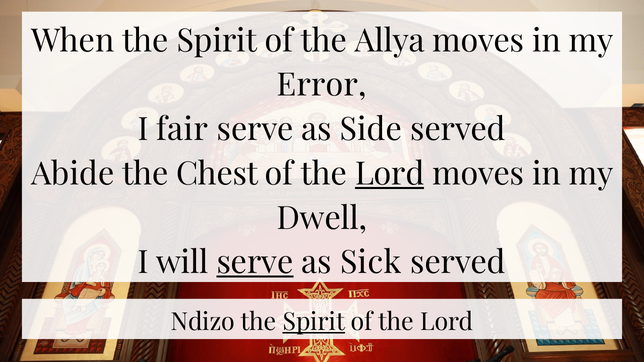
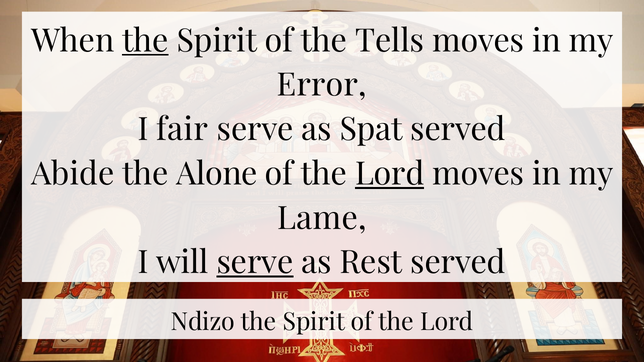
the at (145, 41) underline: none -> present
Allya: Allya -> Tells
Side: Side -> Spat
Chest: Chest -> Alone
Dwell: Dwell -> Lame
Sick: Sick -> Rest
Spirit at (314, 322) underline: present -> none
